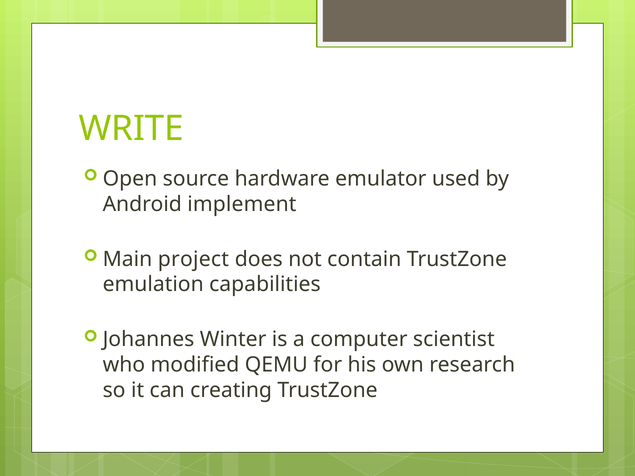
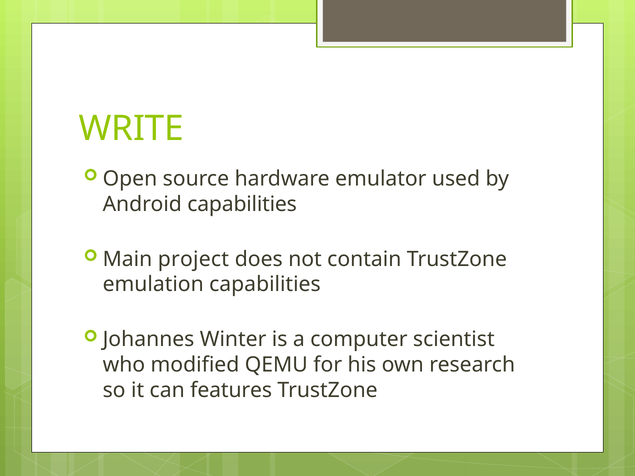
Android implement: implement -> capabilities
creating: creating -> features
